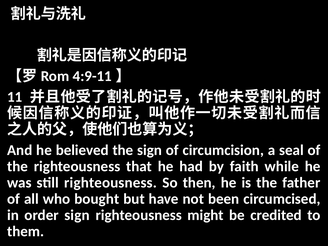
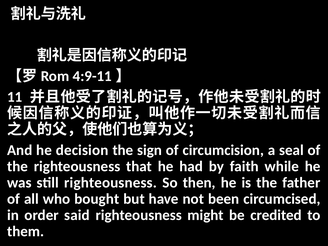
believed: believed -> decision
order sign: sign -> said
